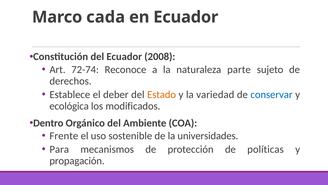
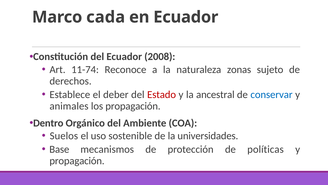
72-74: 72-74 -> 11-74
parte: parte -> zonas
Estado colour: orange -> red
variedad: variedad -> ancestral
ecológica: ecológica -> animales
los modificados: modificados -> propagación
Frente: Frente -> Suelos
Para: Para -> Base
